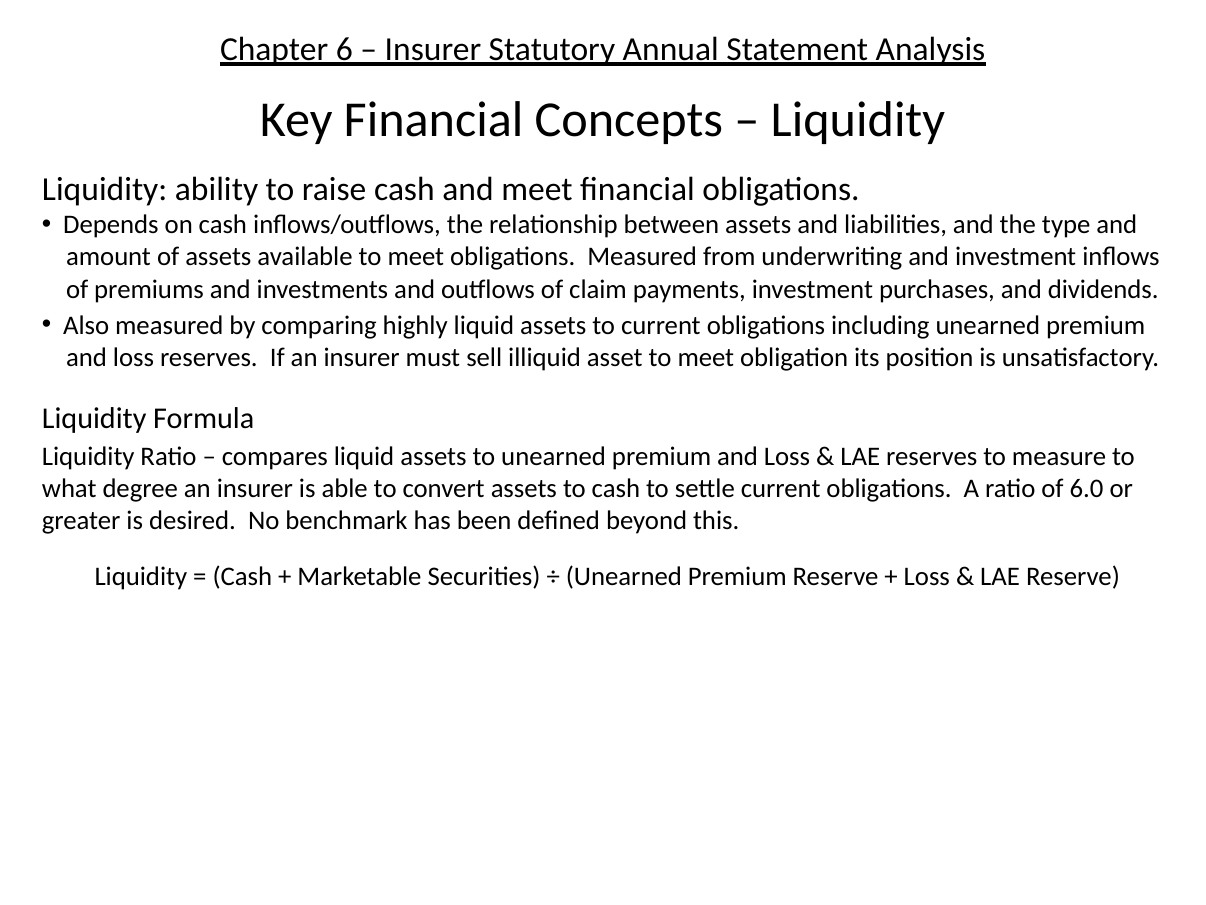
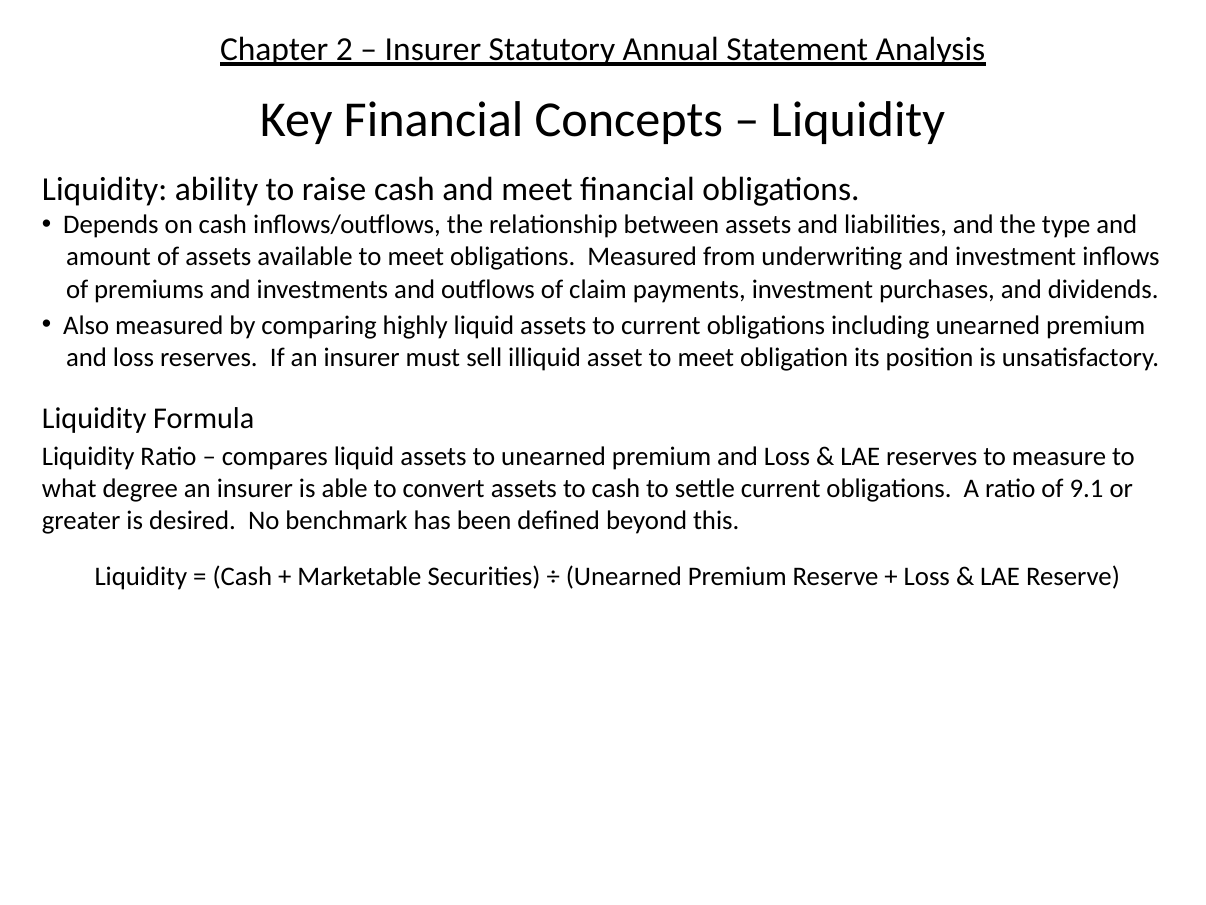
6: 6 -> 2
6.0: 6.0 -> 9.1
